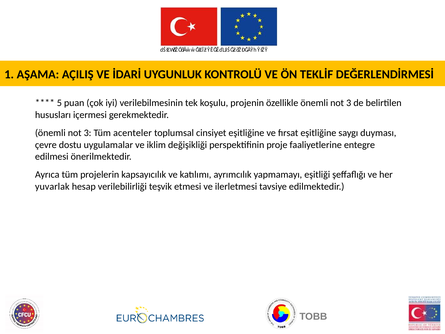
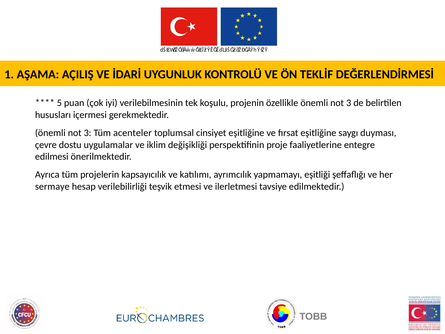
yuvarlak: yuvarlak -> sermaye
